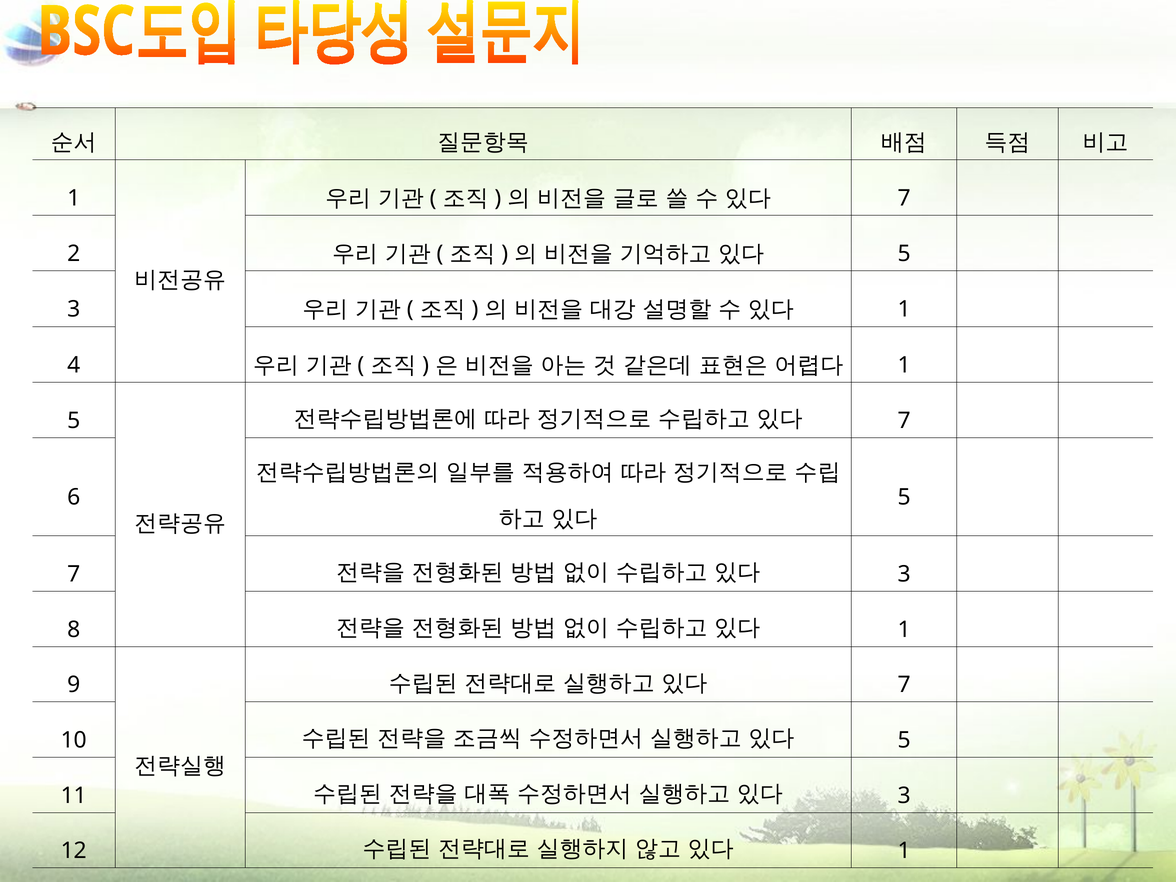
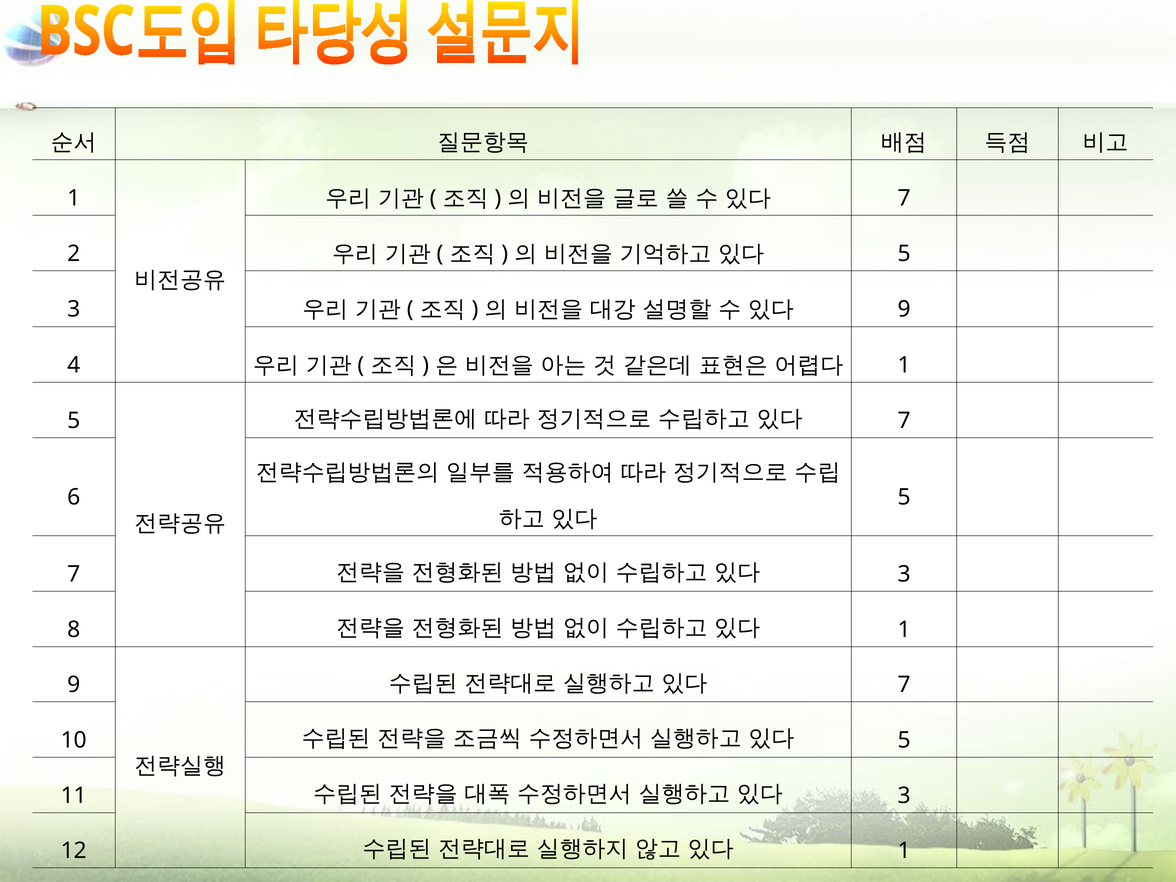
1 at (904, 309): 1 -> 9
